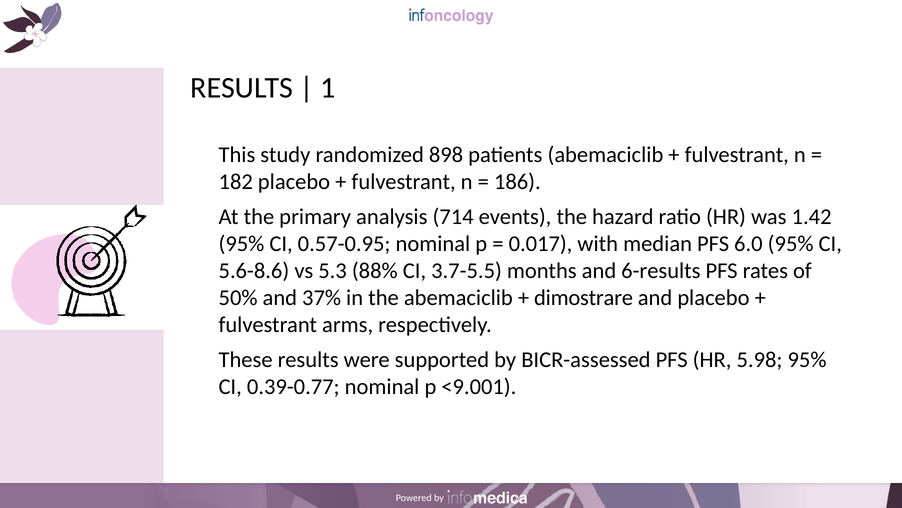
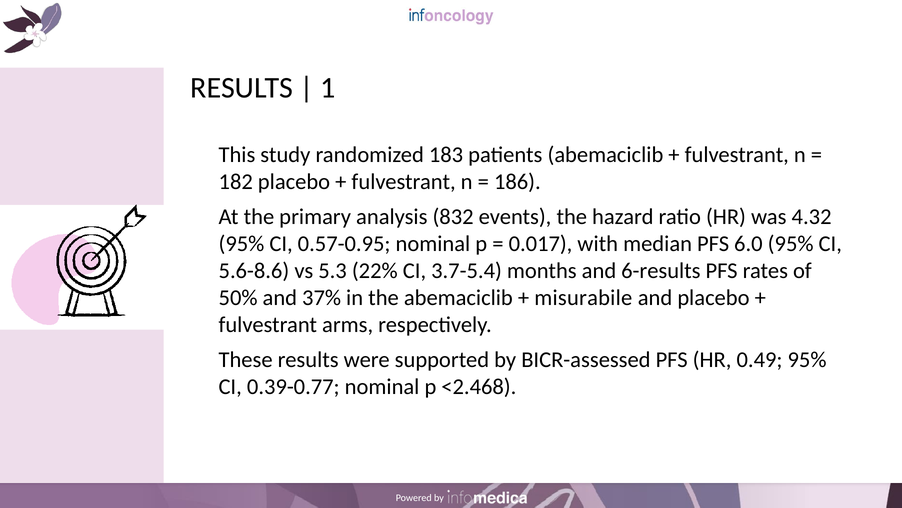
898: 898 -> 183
714: 714 -> 832
1.42: 1.42 -> 4.32
88%: 88% -> 22%
3.7-5.5: 3.7-5.5 -> 3.7-5.4
dimostrare: dimostrare -> misurabile
5.98: 5.98 -> 0.49
<9.001: <9.001 -> <2.468
